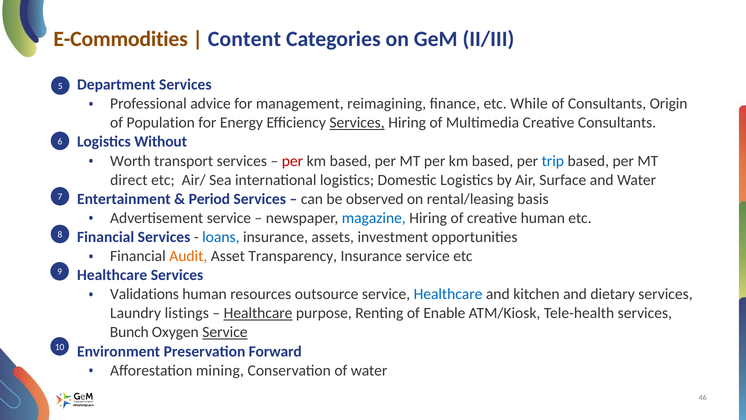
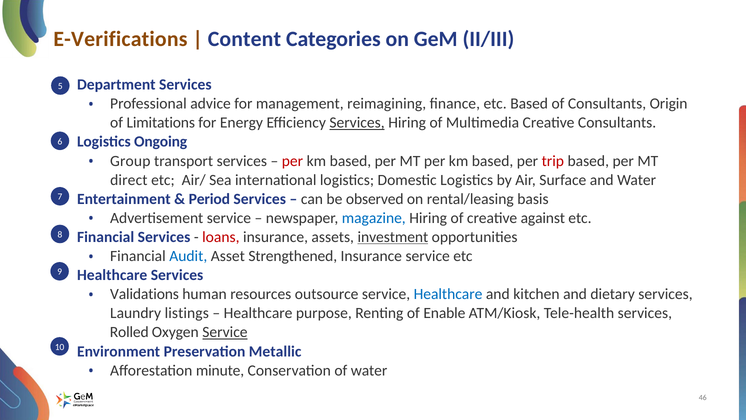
E-Commodities: E-Commodities -> E-Verifications
etc While: While -> Based
Population: Population -> Limitations
Without: Without -> Ongoing
Worth: Worth -> Group
trip colour: blue -> red
creative human: human -> against
loans colour: blue -> red
investment underline: none -> present
Audit colour: orange -> blue
Transparency: Transparency -> Strengthened
Healthcare at (258, 313) underline: present -> none
Bunch: Bunch -> Rolled
Forward: Forward -> Metallic
mining: mining -> minute
